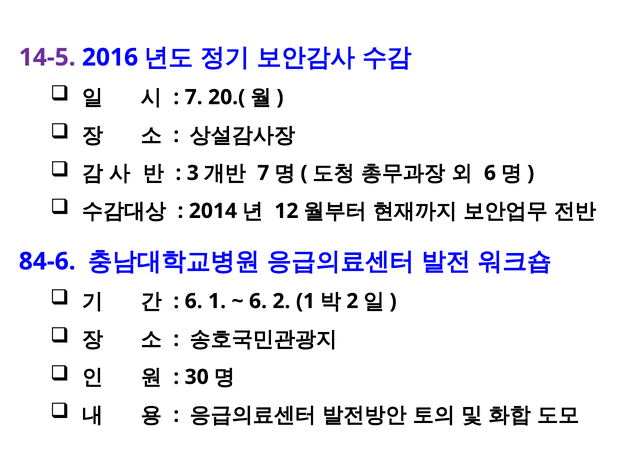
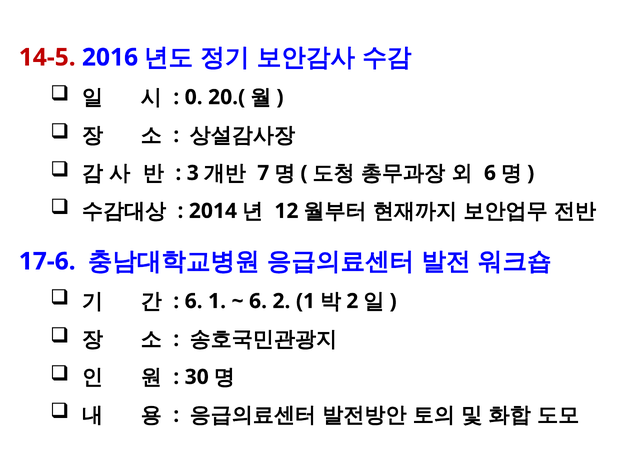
14-5 colour: purple -> red
7 at (194, 97): 7 -> 0
84-6: 84-6 -> 17-6
